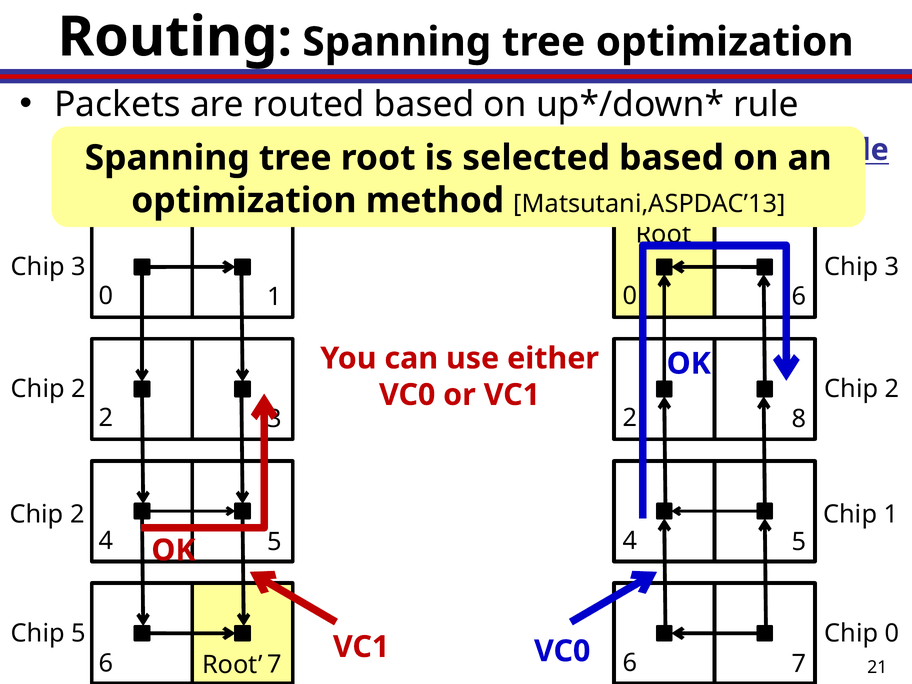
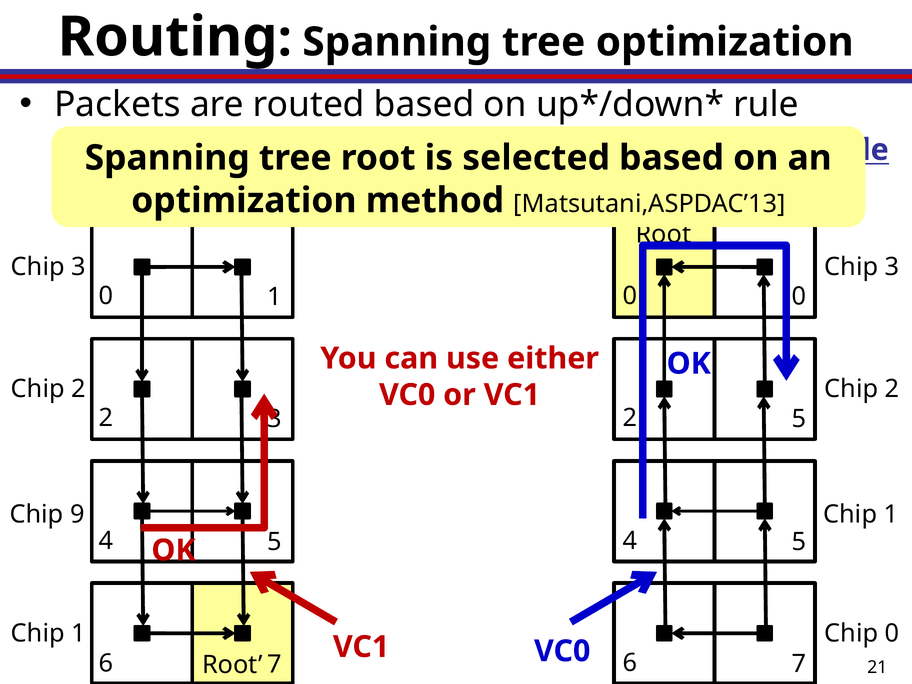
0 6: 6 -> 0
2 8: 8 -> 5
2 at (77, 514): 2 -> 9
5 at (78, 633): 5 -> 1
